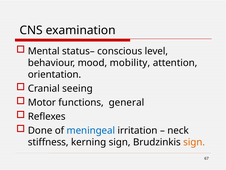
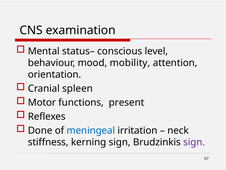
seeing: seeing -> spleen
general: general -> present
sign at (194, 142) colour: orange -> purple
